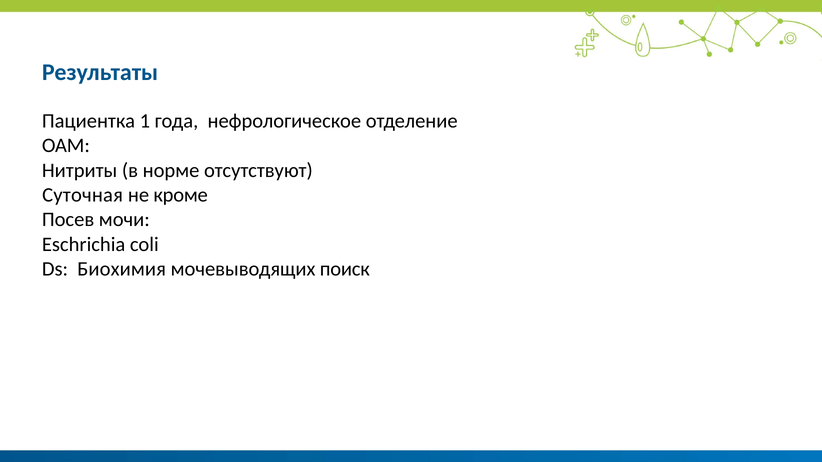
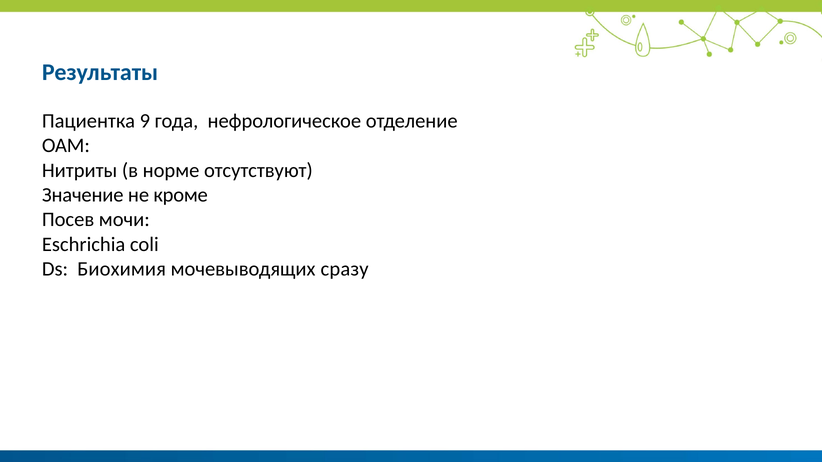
1: 1 -> 9
Суточная: Суточная -> Значение
поиск: поиск -> сразу
